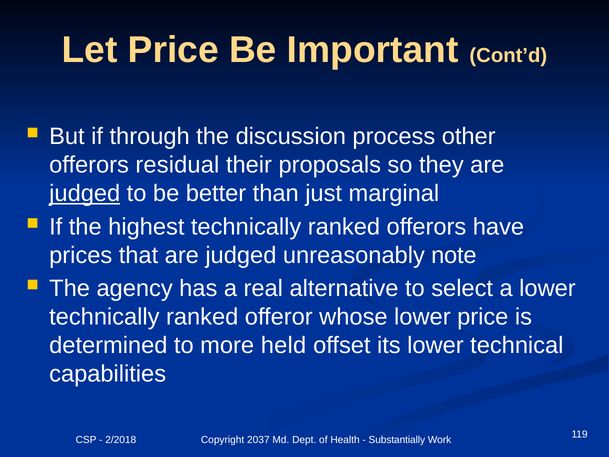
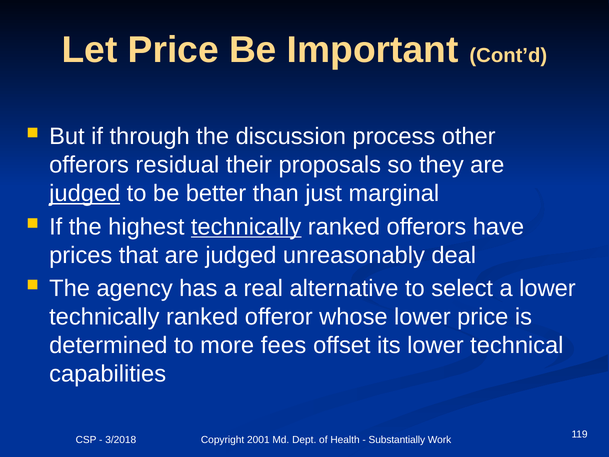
technically at (246, 227) underline: none -> present
note: note -> deal
held: held -> fees
2/2018: 2/2018 -> 3/2018
2037: 2037 -> 2001
